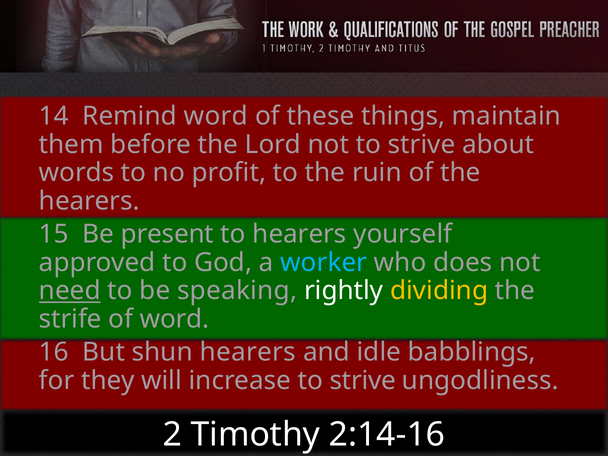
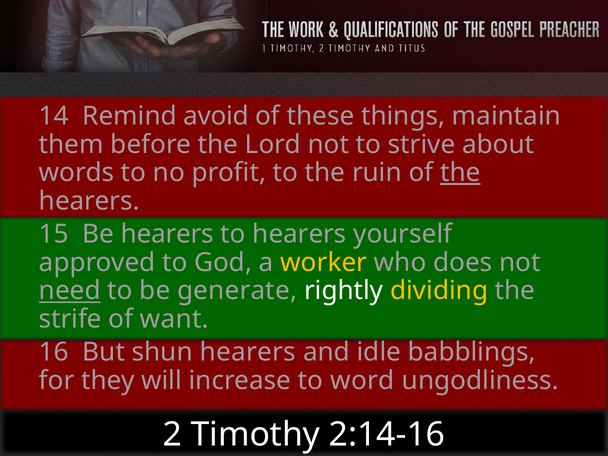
Remind word: word -> avoid
the at (460, 173) underline: none -> present
Be present: present -> hearers
worker colour: light blue -> yellow
speaking: speaking -> generate
of word: word -> want
increase to strive: strive -> word
